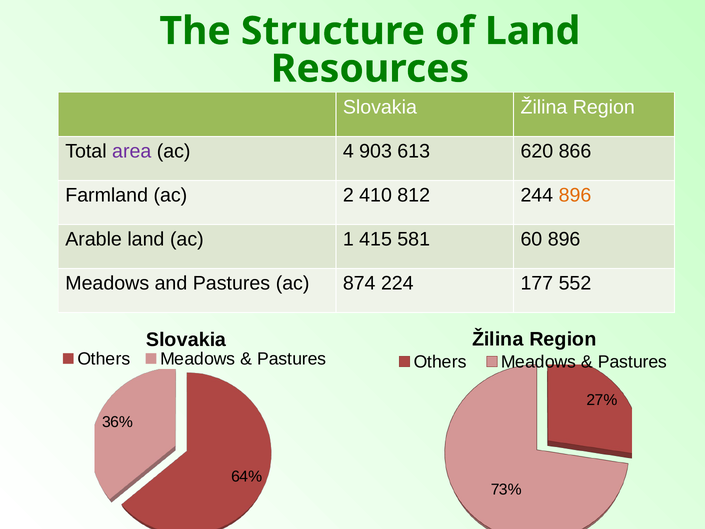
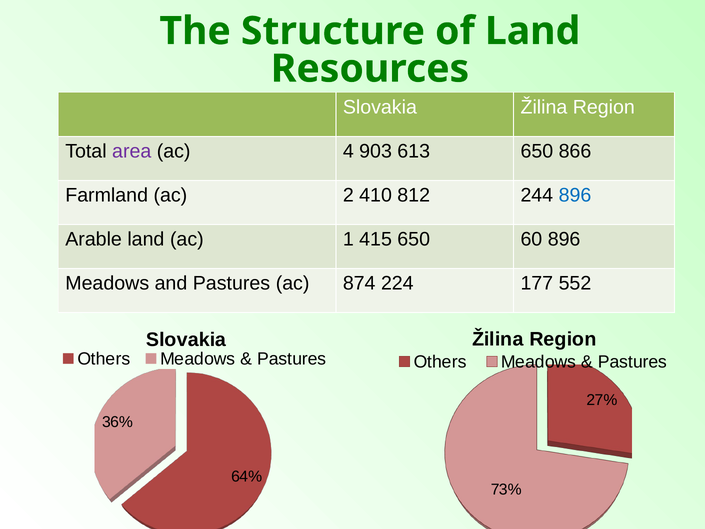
613 620: 620 -> 650
896 at (575, 195) colour: orange -> blue
415 581: 581 -> 650
